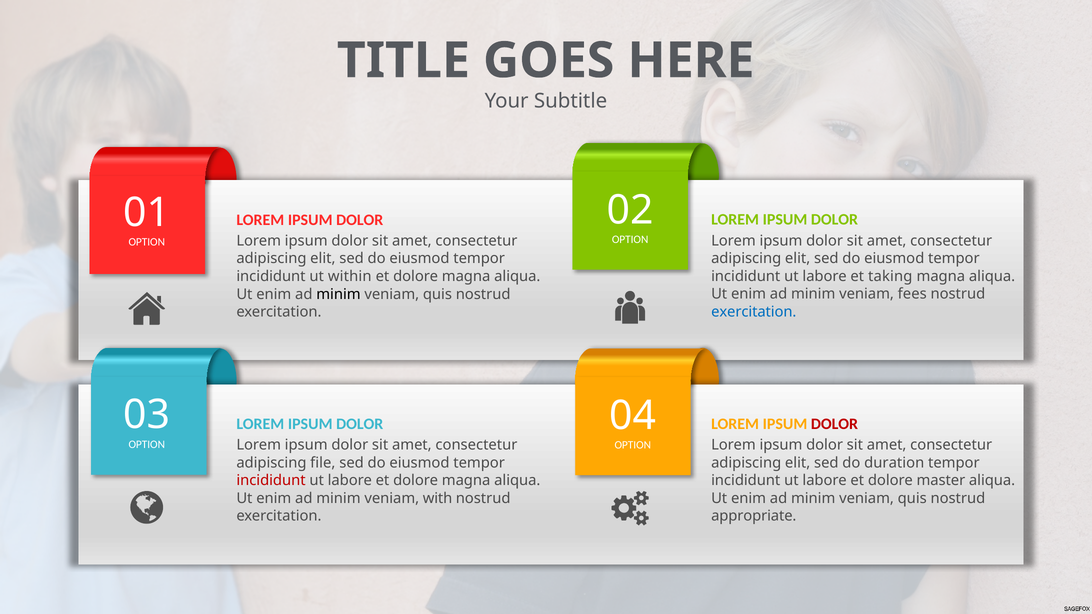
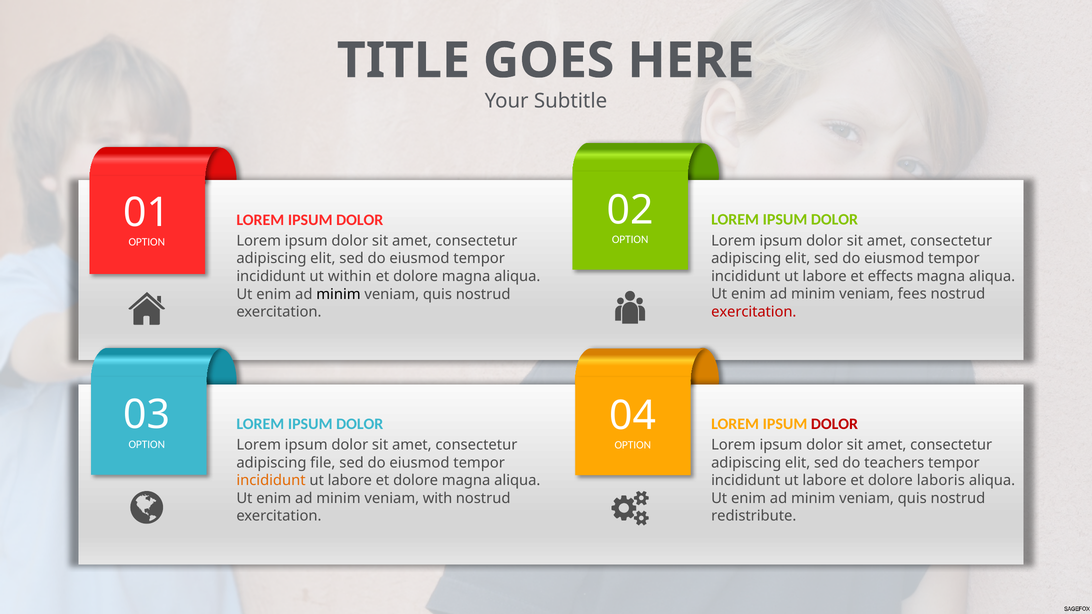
taking: taking -> effects
exercitation at (754, 312) colour: blue -> red
duration: duration -> teachers
master: master -> laboris
incididunt at (271, 481) colour: red -> orange
appropriate: appropriate -> redistribute
